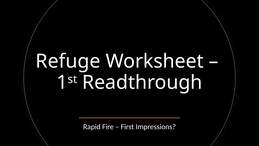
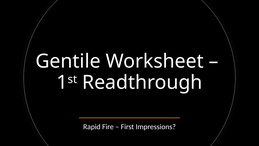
Refuge: Refuge -> Gentile
